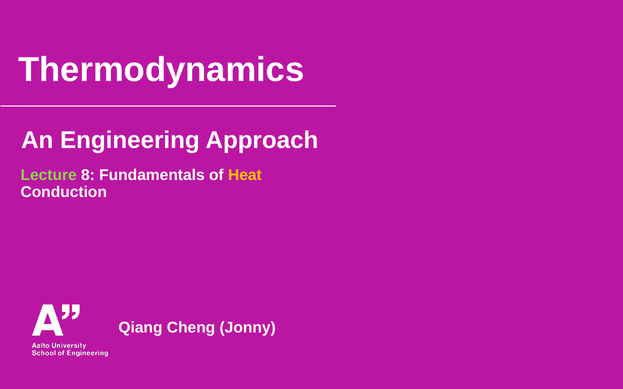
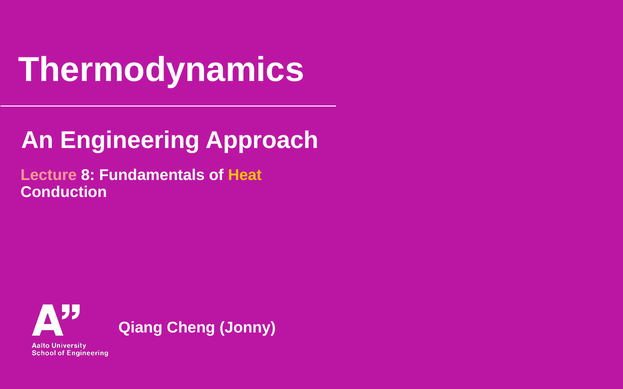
Lecture colour: light green -> pink
